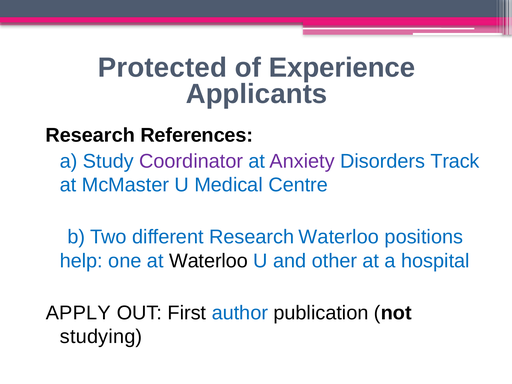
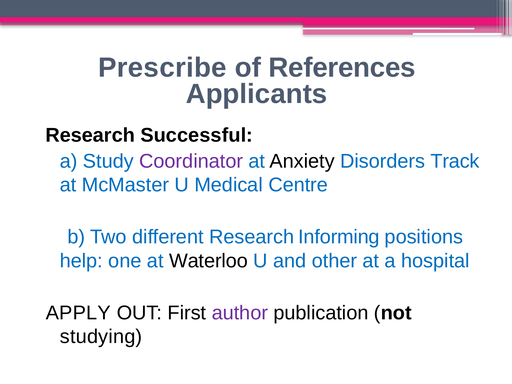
Protected: Protected -> Prescribe
Experience: Experience -> References
References: References -> Successful
Anxiety colour: purple -> black
Research Waterloo: Waterloo -> Informing
author colour: blue -> purple
